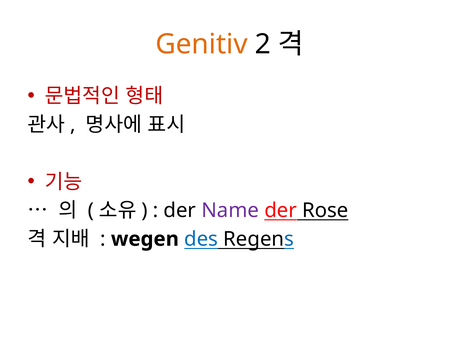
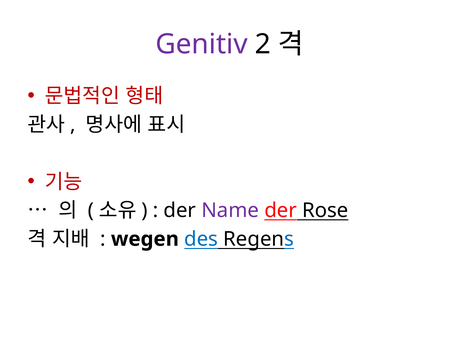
Genitiv colour: orange -> purple
